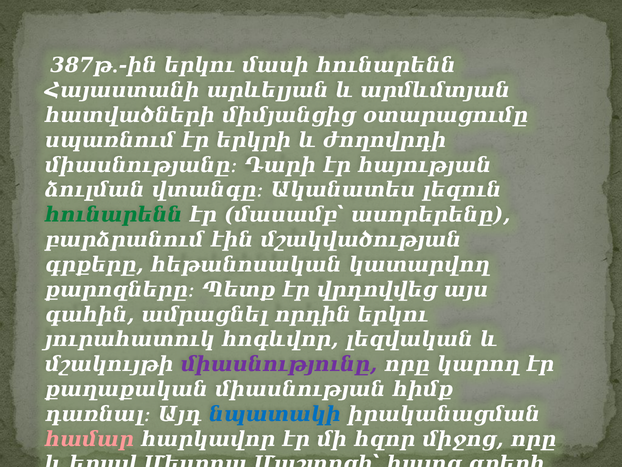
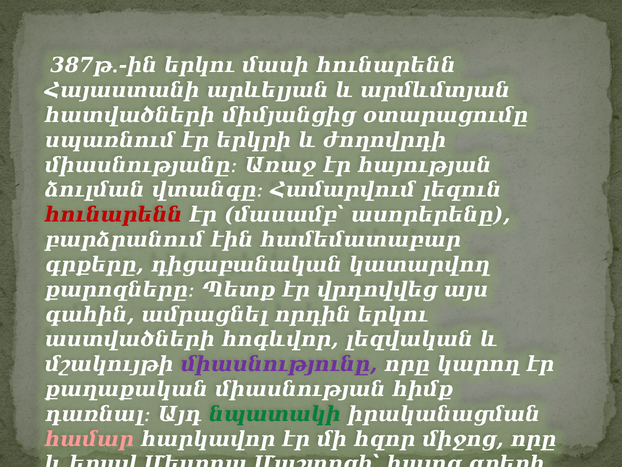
Դարի: Դարի -> Առաջ
Ականատես: Ականատես -> Համարվում
հունարենն at (114, 215) colour: green -> red
մշակվածության: մշակվածության -> համեմատաբար
հեթանոսական: հեթանոսական -> դիցաբանական
յուրահատուկ: յուրահատուկ -> աստվածների
նպատակի colour: blue -> green
